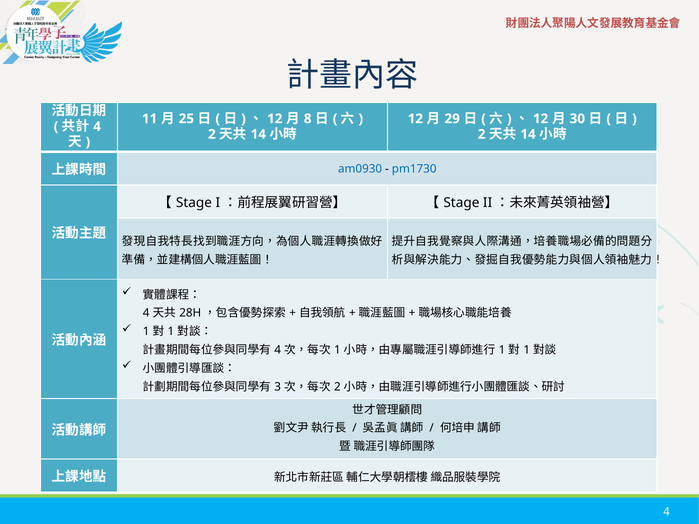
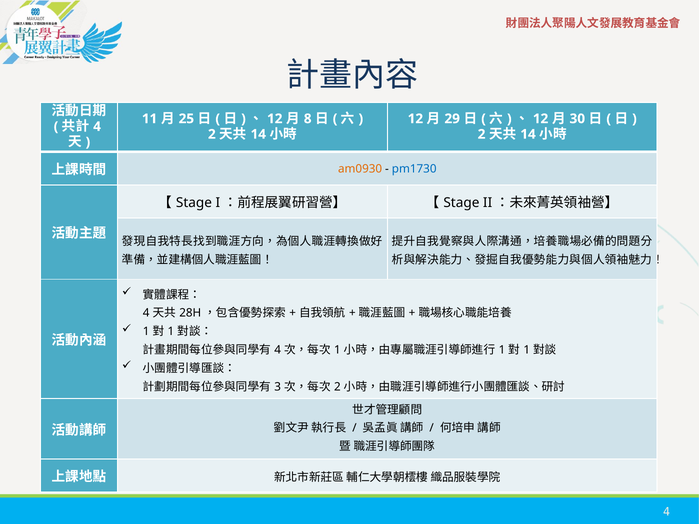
am0930 colour: blue -> orange
